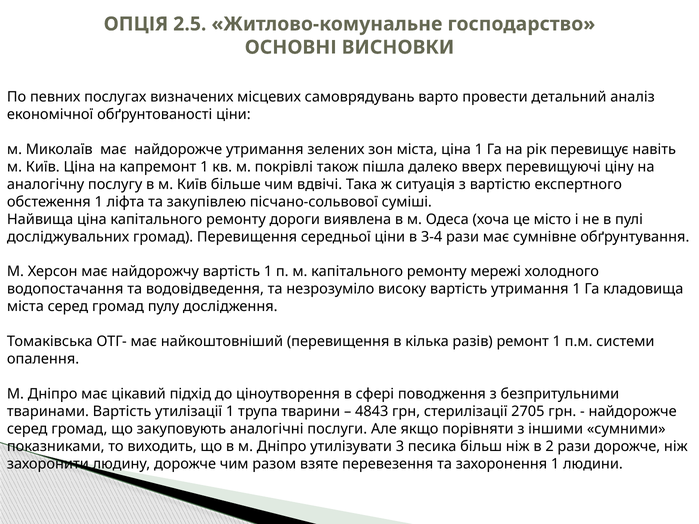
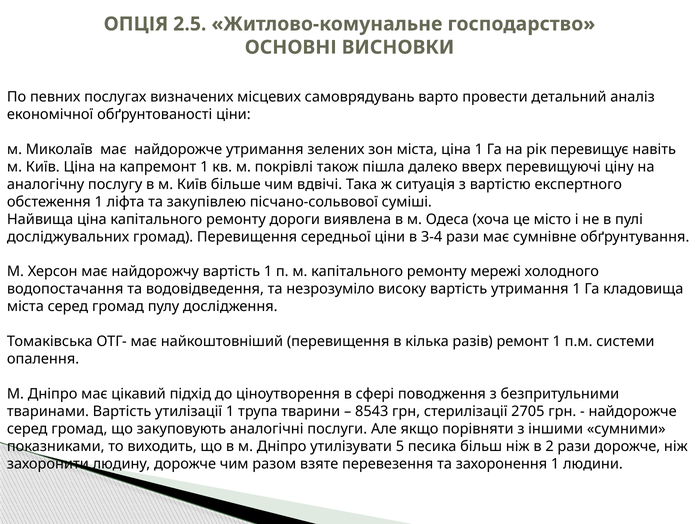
4843: 4843 -> 8543
3: 3 -> 5
